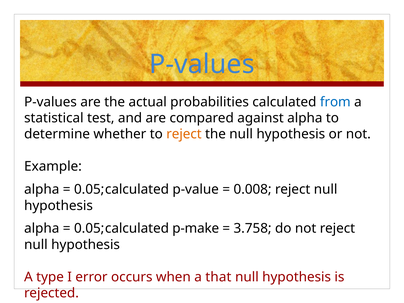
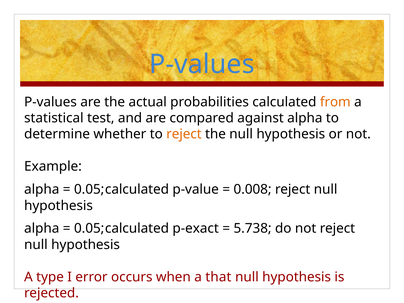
from colour: blue -> orange
p-make: p-make -> p-exact
3.758: 3.758 -> 5.738
